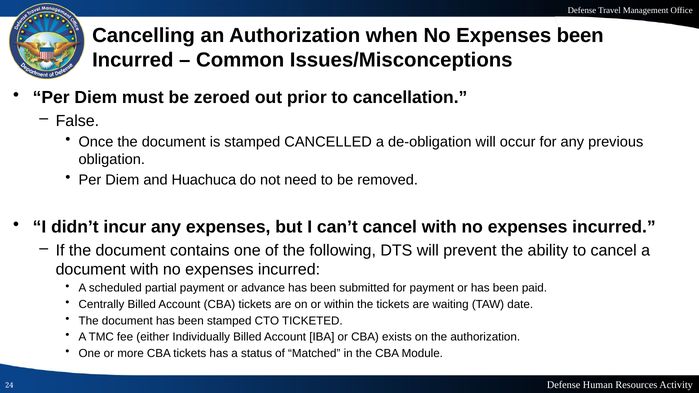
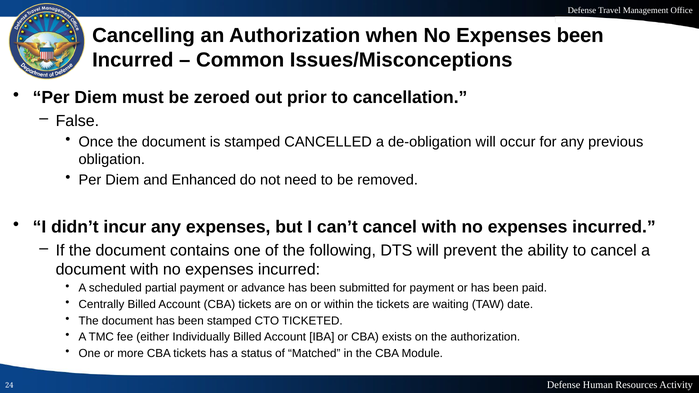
Huachuca: Huachuca -> Enhanced
